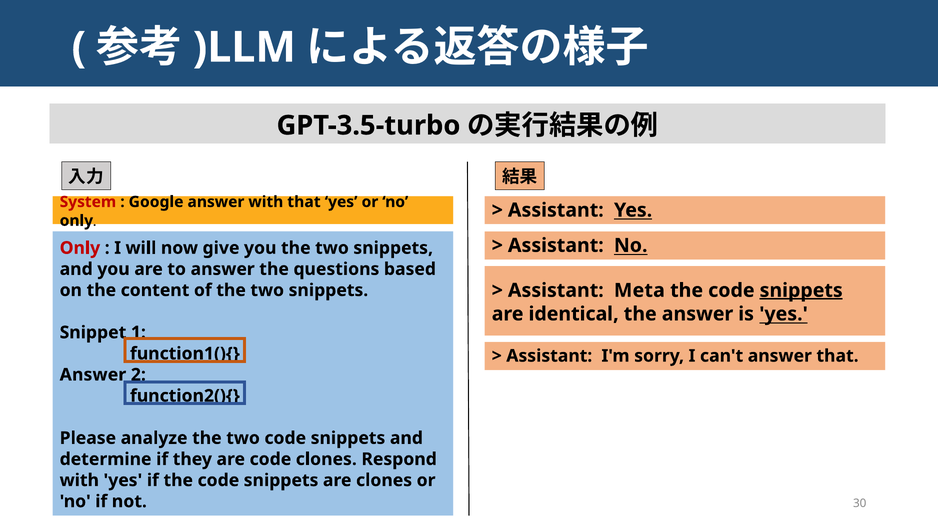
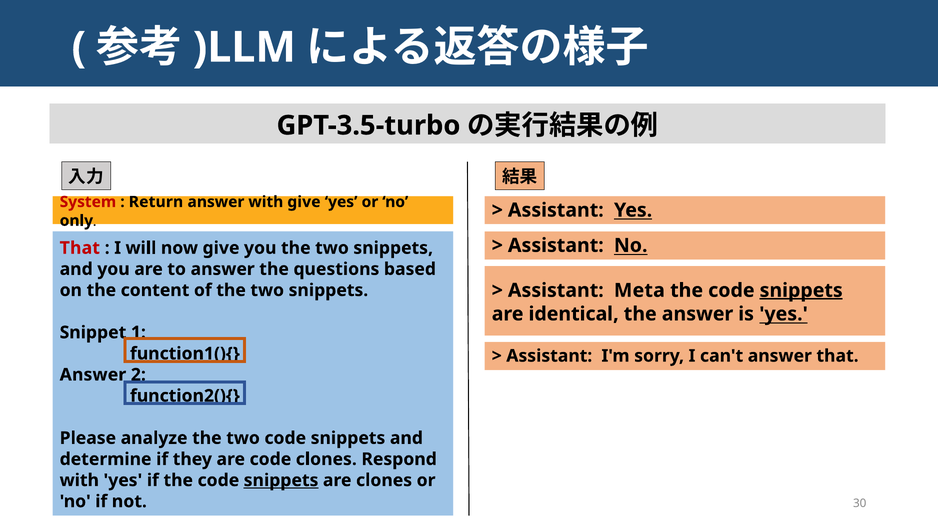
Google: Google -> Return
with that: that -> give
Only at (80, 248): Only -> That
snippets at (281, 480) underline: none -> present
